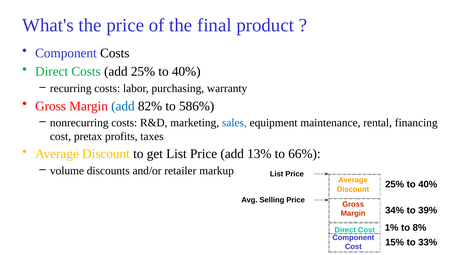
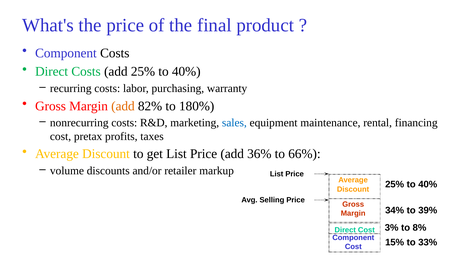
add at (123, 106) colour: blue -> orange
586%: 586% -> 180%
13%: 13% -> 36%
1%: 1% -> 3%
